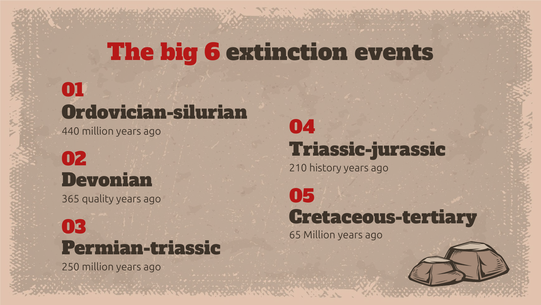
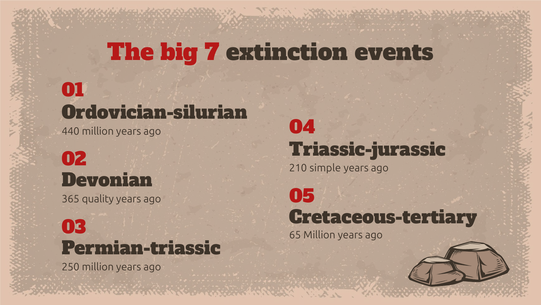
6: 6 -> 7
history: history -> simple
